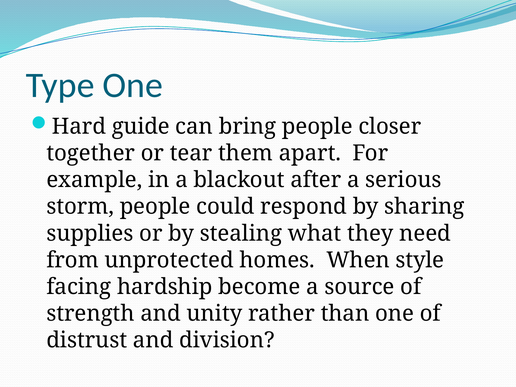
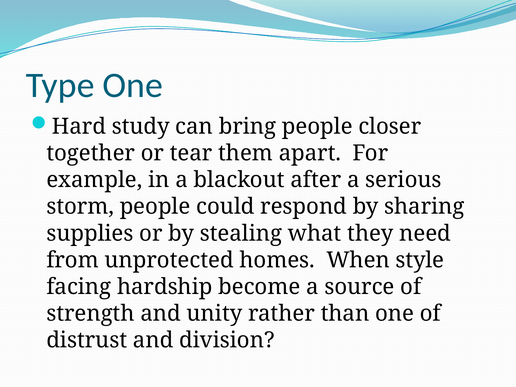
guide: guide -> study
